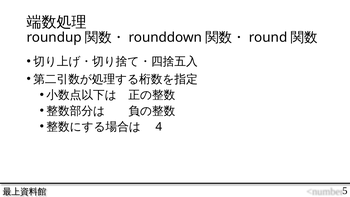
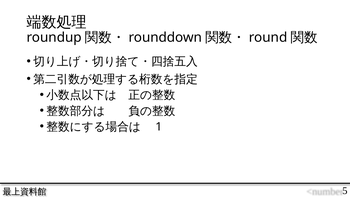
4: 4 -> 1
